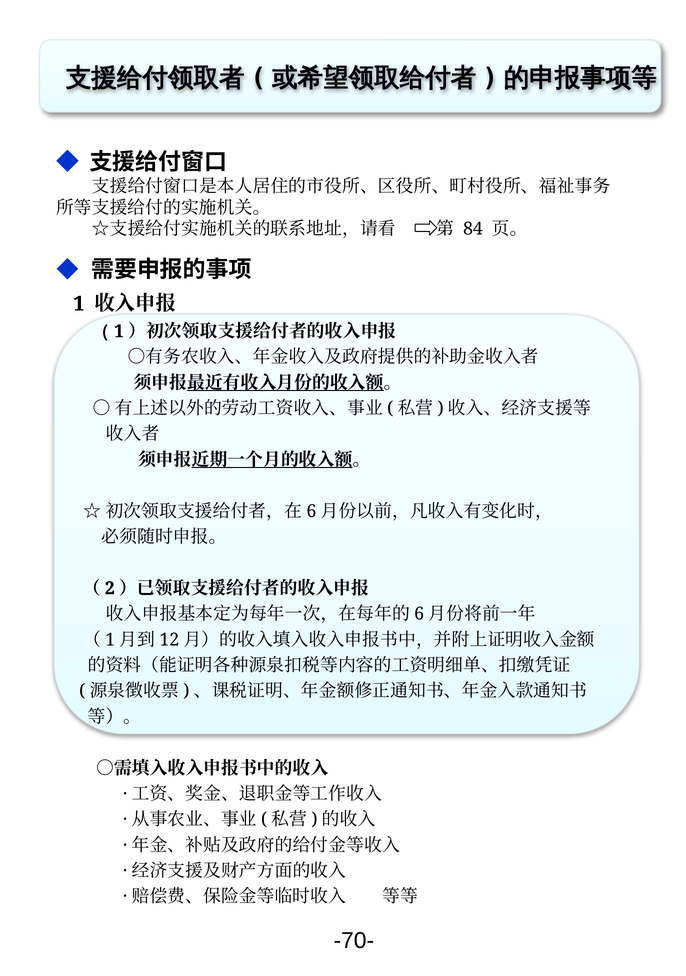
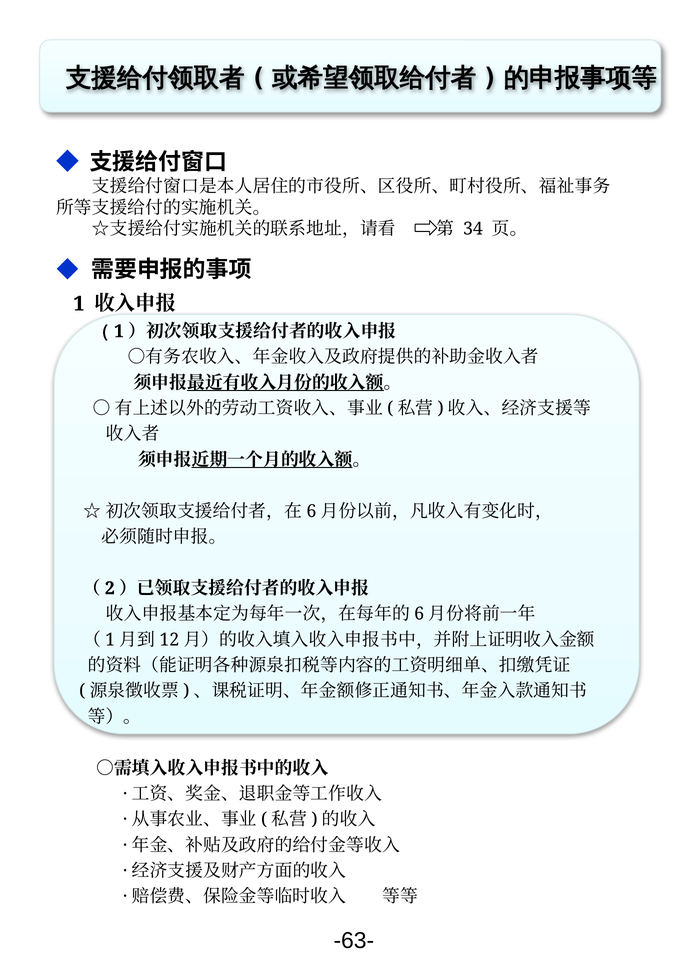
84: 84 -> 34
-70-: -70- -> -63-
